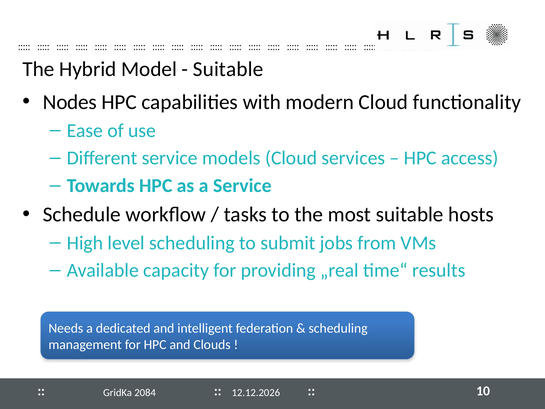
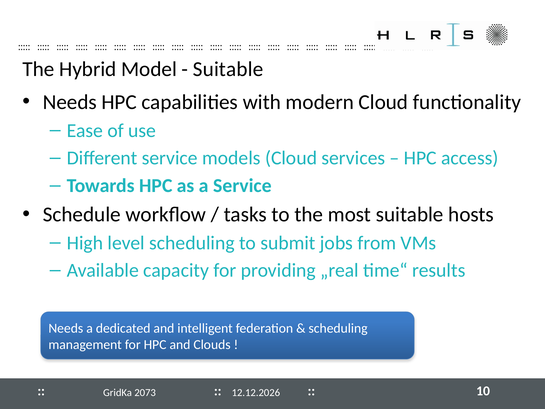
Nodes at (70, 102): Nodes -> Needs
2084: 2084 -> 2073
